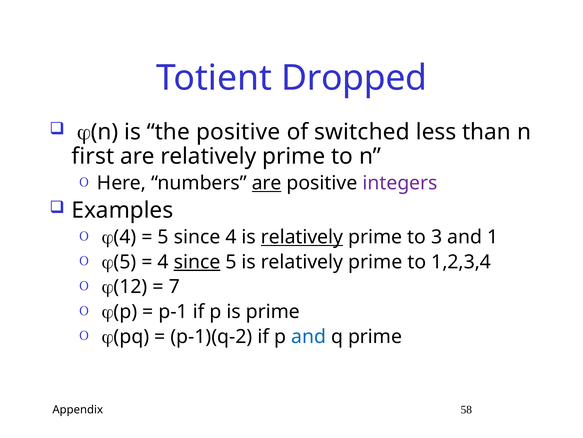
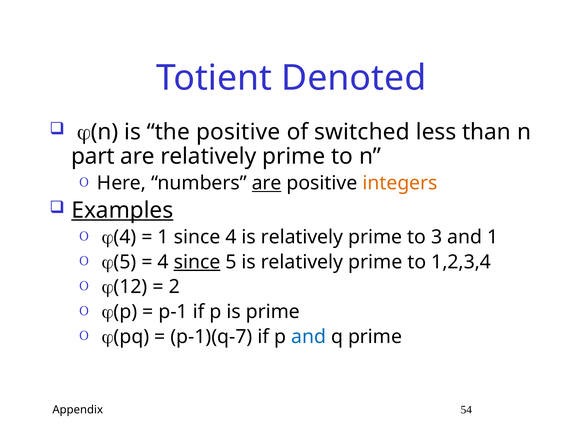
Dropped: Dropped -> Denoted
first: first -> part
integers colour: purple -> orange
Examples underline: none -> present
5 at (163, 237): 5 -> 1
relatively at (302, 237) underline: present -> none
7: 7 -> 2
p-1)(q-2: p-1)(q-2 -> p-1)(q-7
58: 58 -> 54
